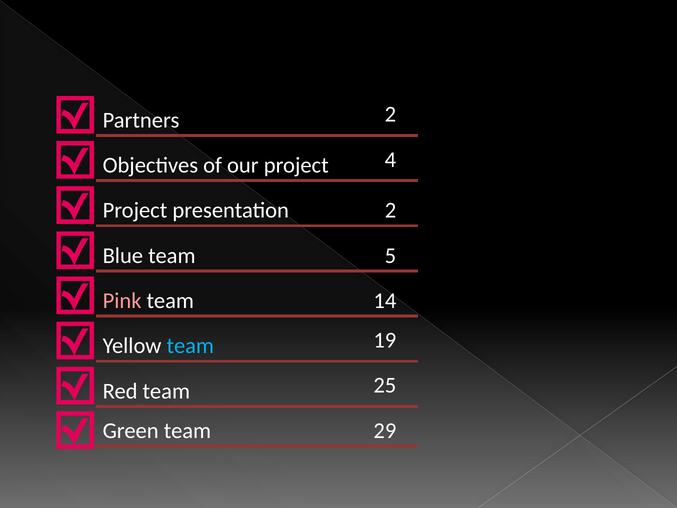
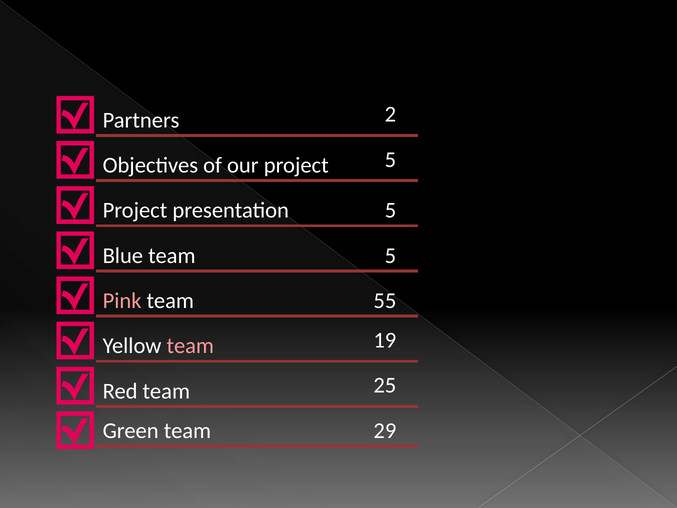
project 4: 4 -> 5
presentation 2: 2 -> 5
14: 14 -> 55
team at (190, 346) colour: light blue -> pink
